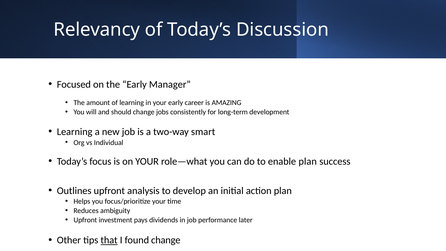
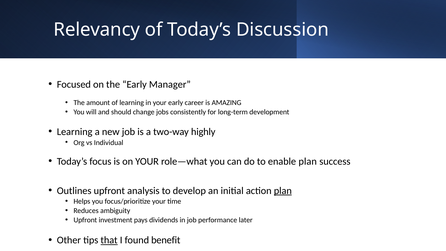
smart: smart -> highly
plan at (283, 191) underline: none -> present
found change: change -> benefit
